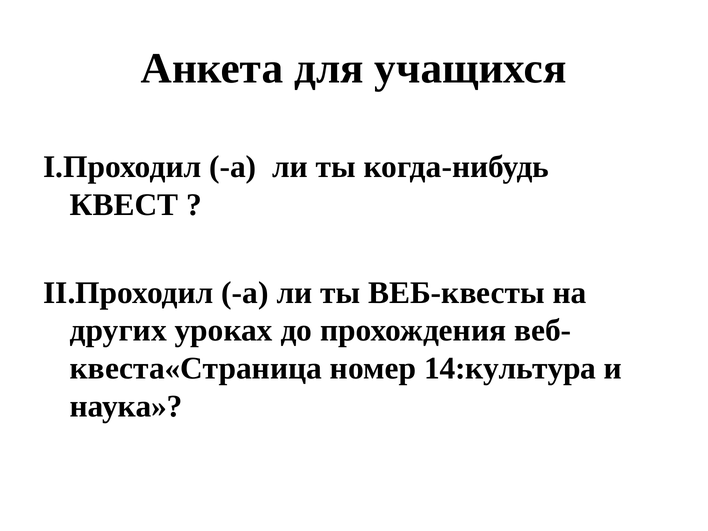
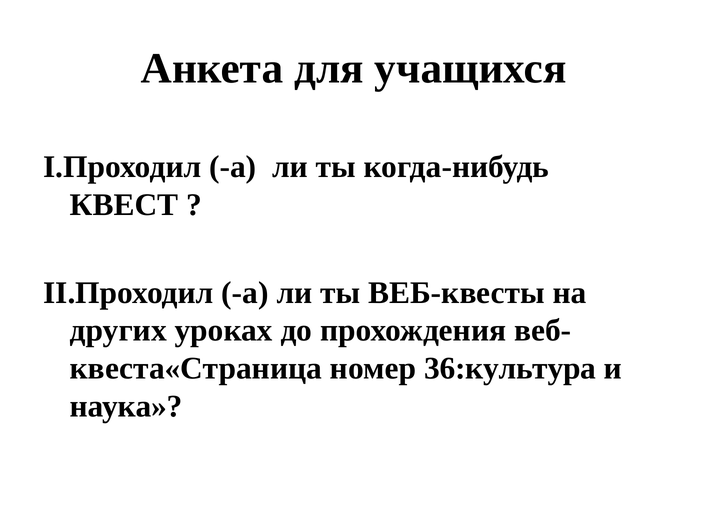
14:культура: 14:культура -> 36:культура
